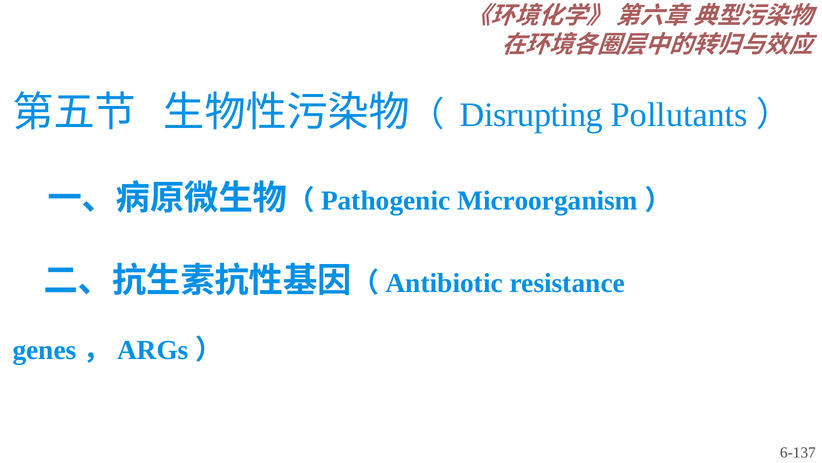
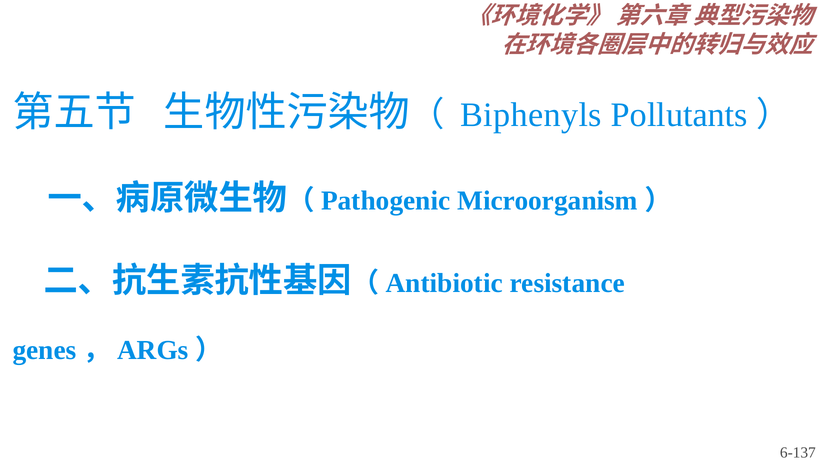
Disrupting: Disrupting -> Biphenyls
